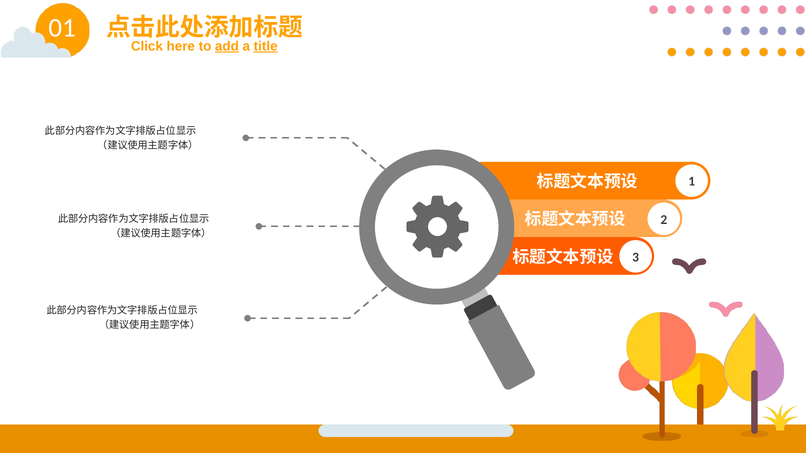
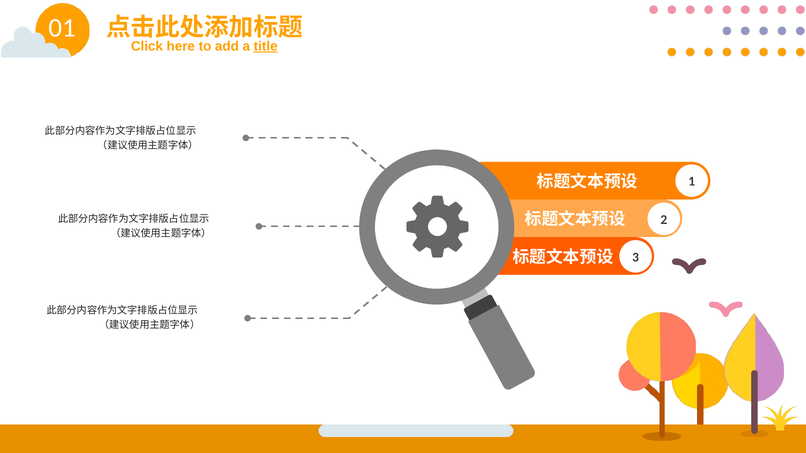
add underline: present -> none
